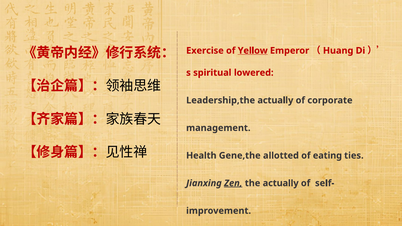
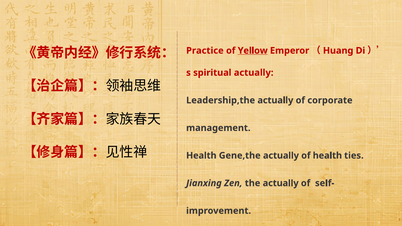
Exercise: Exercise -> Practice
spiritual lowered: lowered -> actually
Gene,the allotted: allotted -> actually
of eating: eating -> health
Zen underline: present -> none
